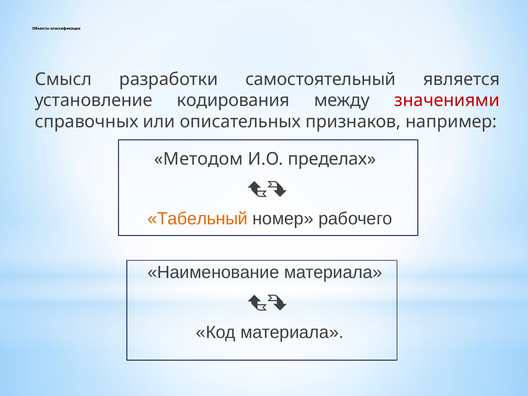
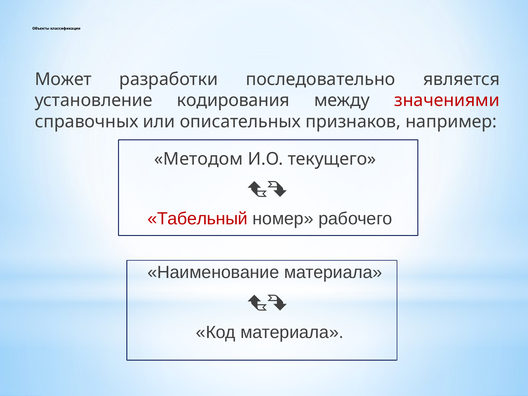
Смысл: Смысл -> Может
самостоятельный: самостоятельный -> последовательно
пределах: пределах -> текущего
Табельный colour: orange -> red
